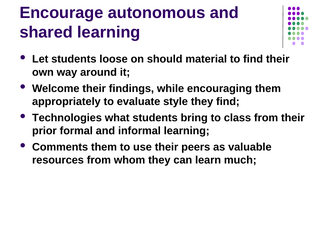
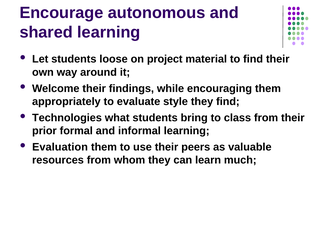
should: should -> project
Comments: Comments -> Evaluation
